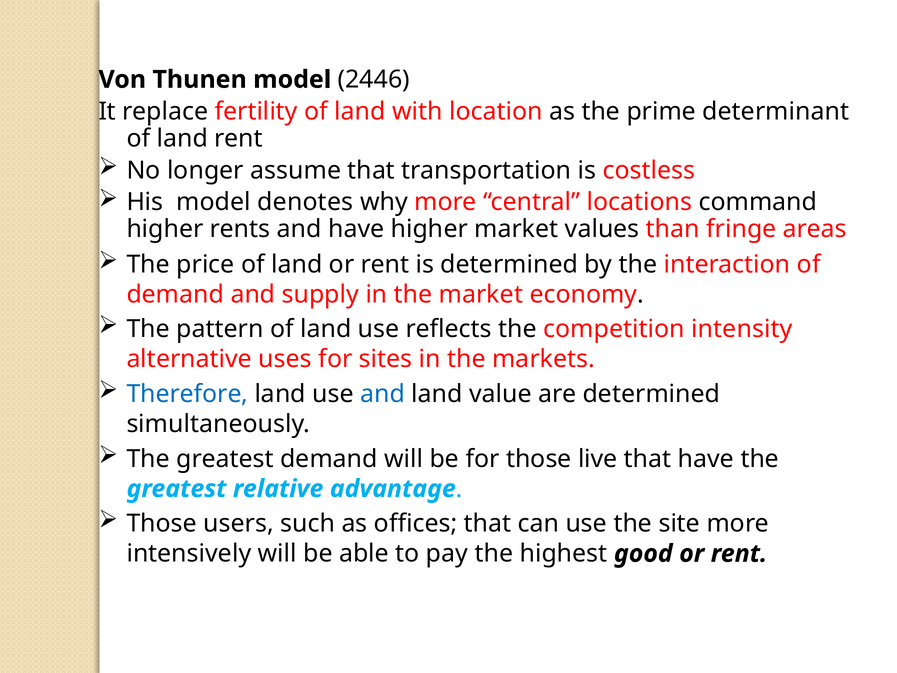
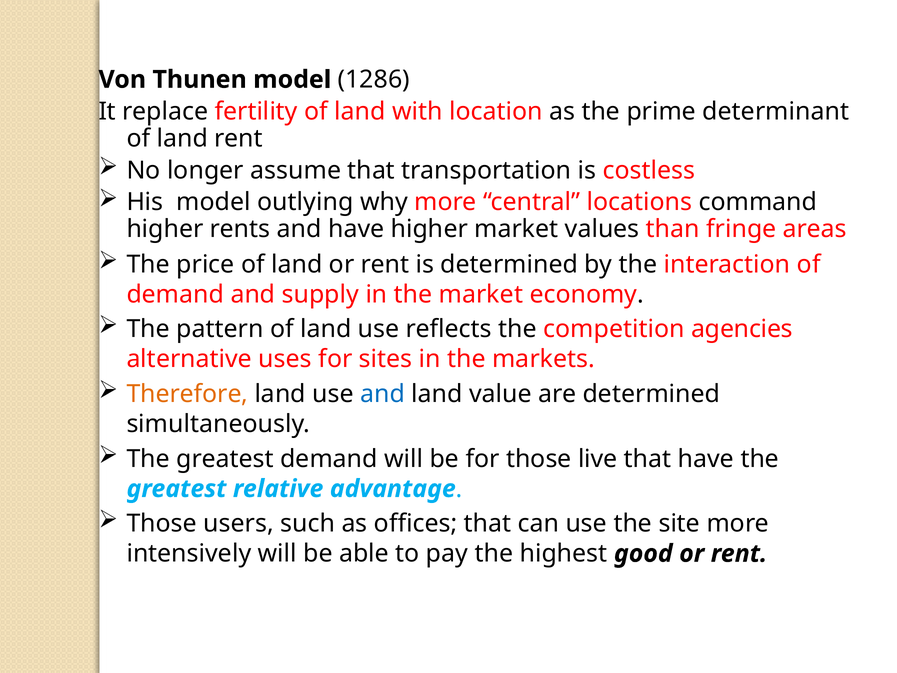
2446: 2446 -> 1286
denotes: denotes -> outlying
intensity: intensity -> agencies
Therefore colour: blue -> orange
